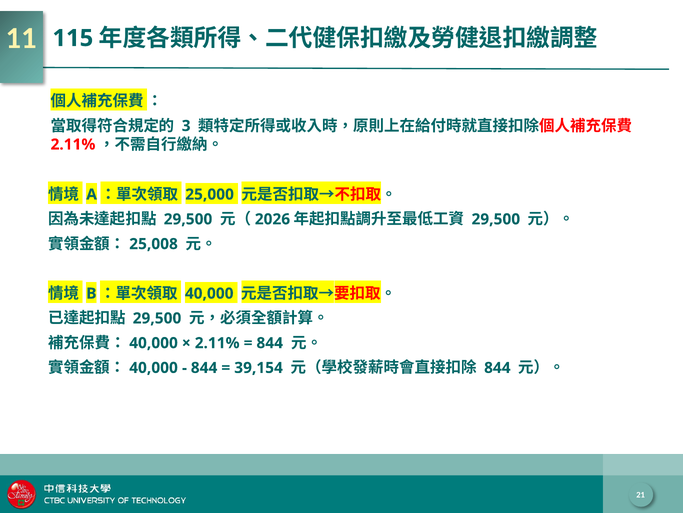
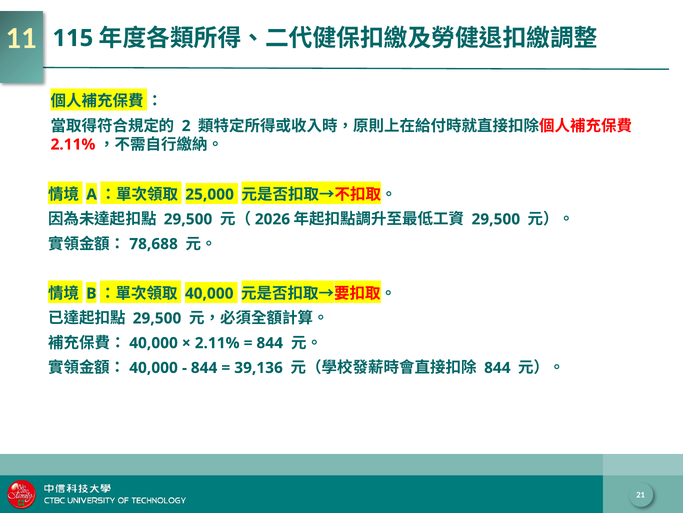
3: 3 -> 2
25,008: 25,008 -> 78,688
39,154: 39,154 -> 39,136
